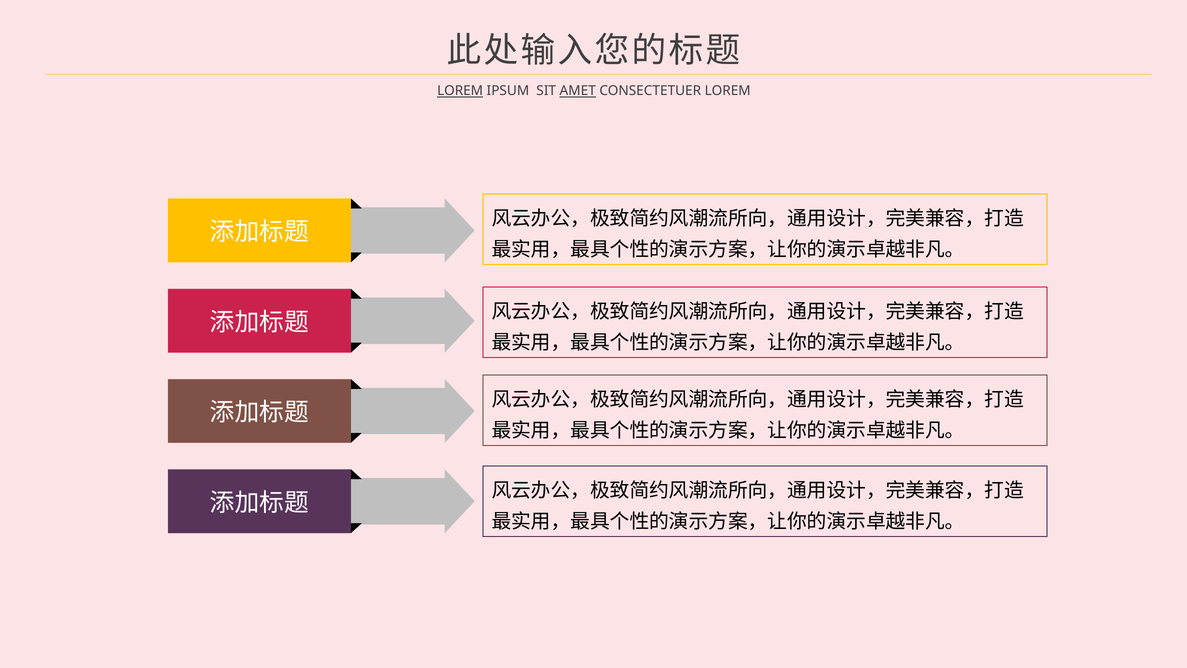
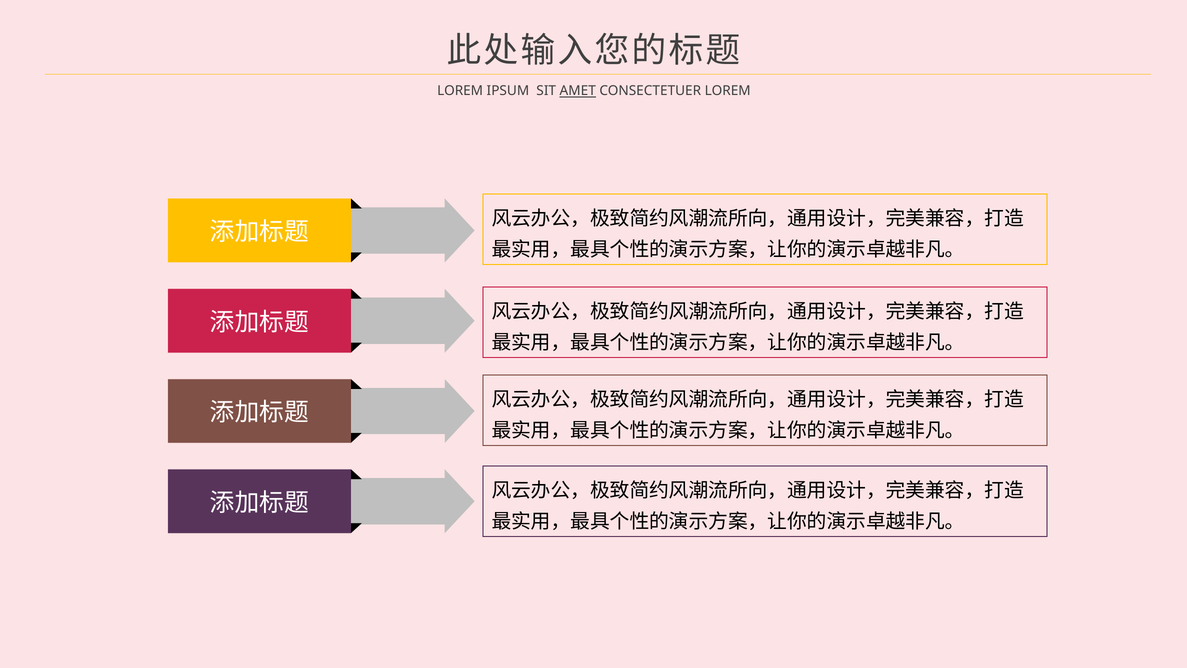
LOREM at (460, 91) underline: present -> none
